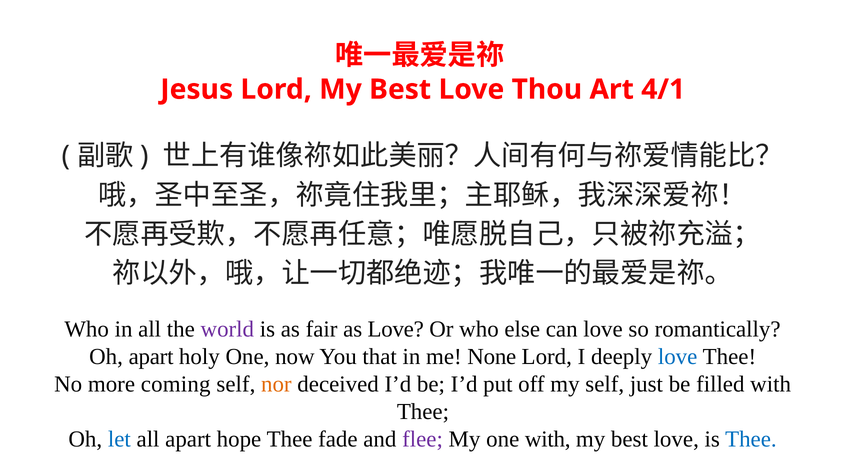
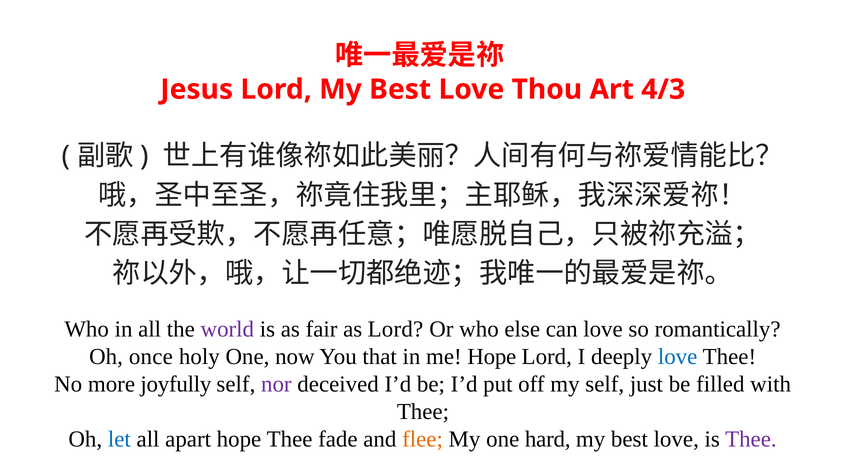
4/1: 4/1 -> 4/3
as Love: Love -> Lord
Oh apart: apart -> once
me None: None -> Hope
coming: coming -> joyfully
nor colour: orange -> purple
flee colour: purple -> orange
one with: with -> hard
Thee at (751, 439) colour: blue -> purple
